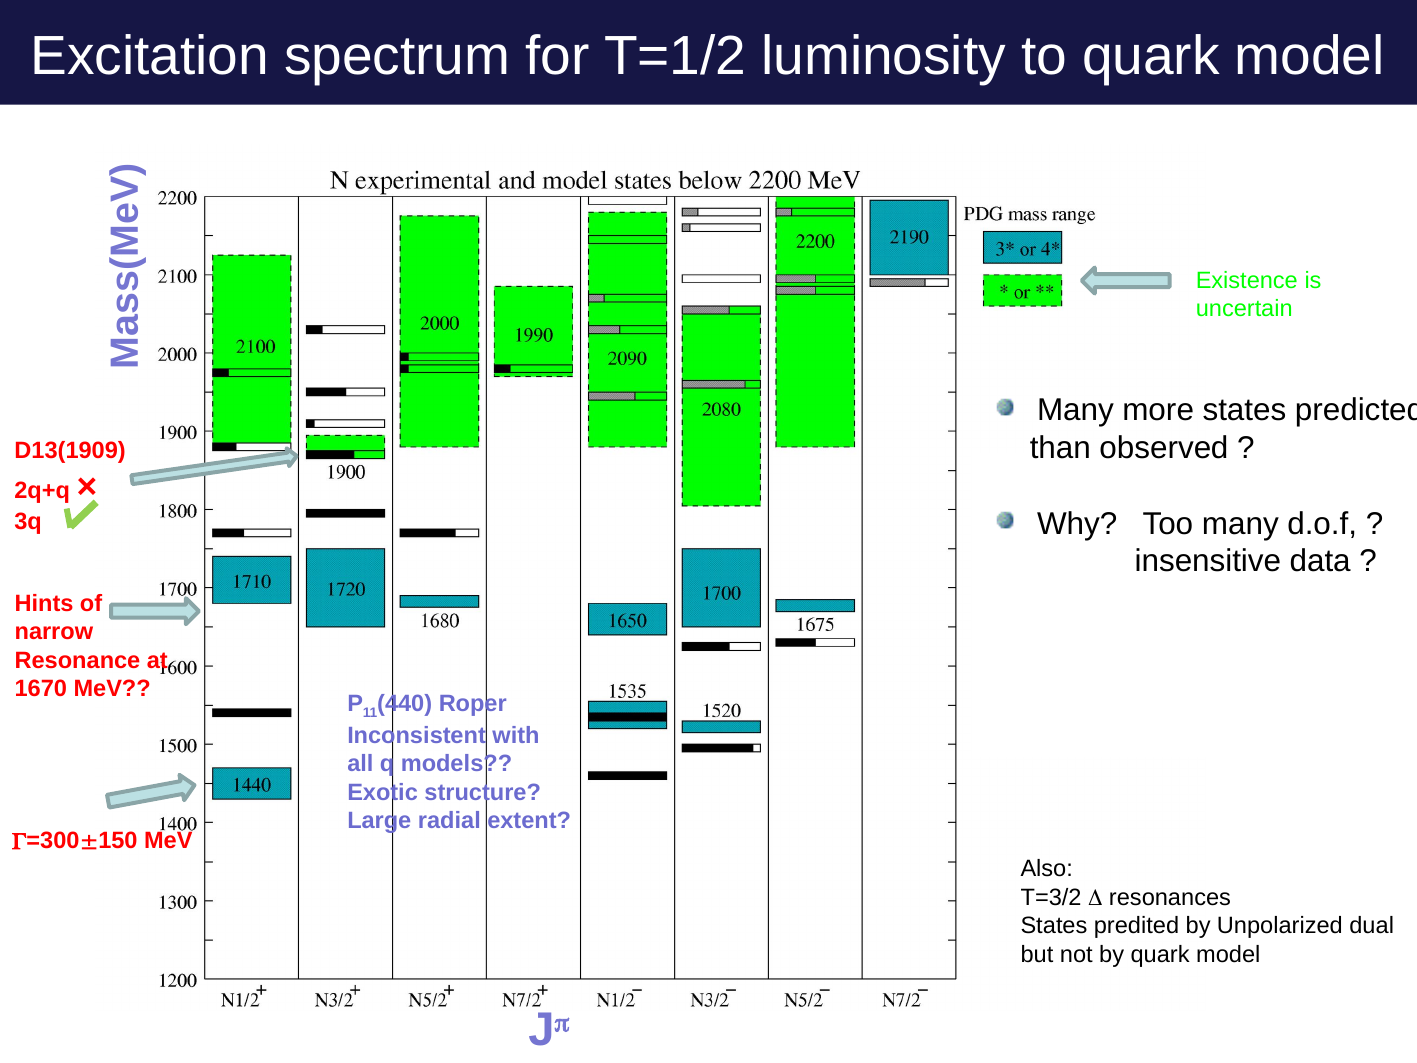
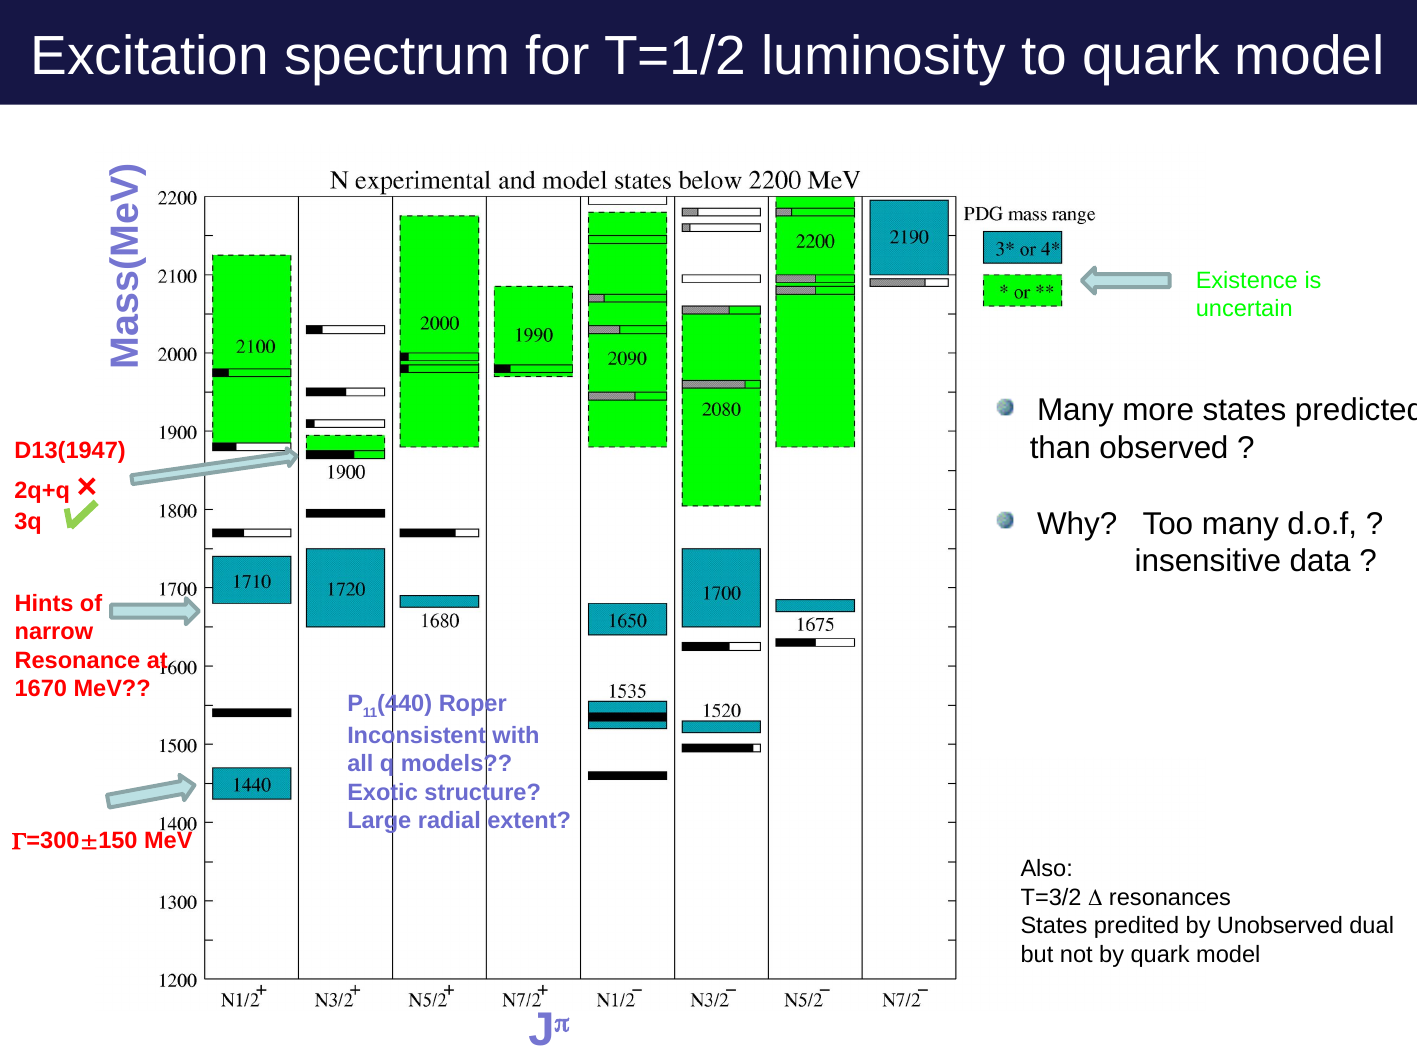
D13(1909: D13(1909 -> D13(1947
Unpolarized: Unpolarized -> Unobserved
